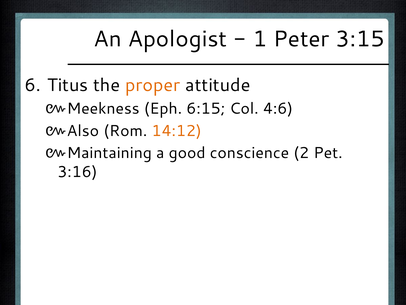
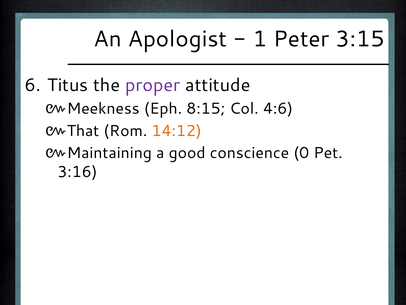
proper colour: orange -> purple
6:15: 6:15 -> 8:15
Also: Also -> That
2: 2 -> 0
